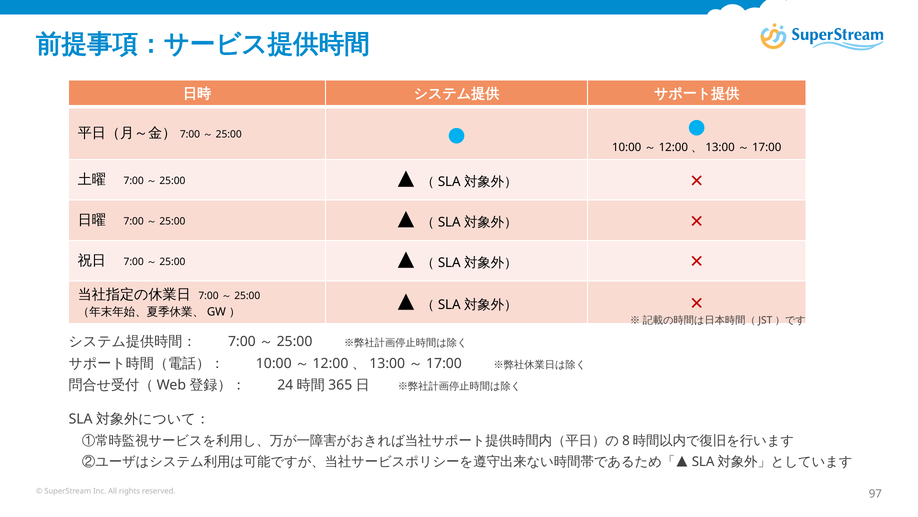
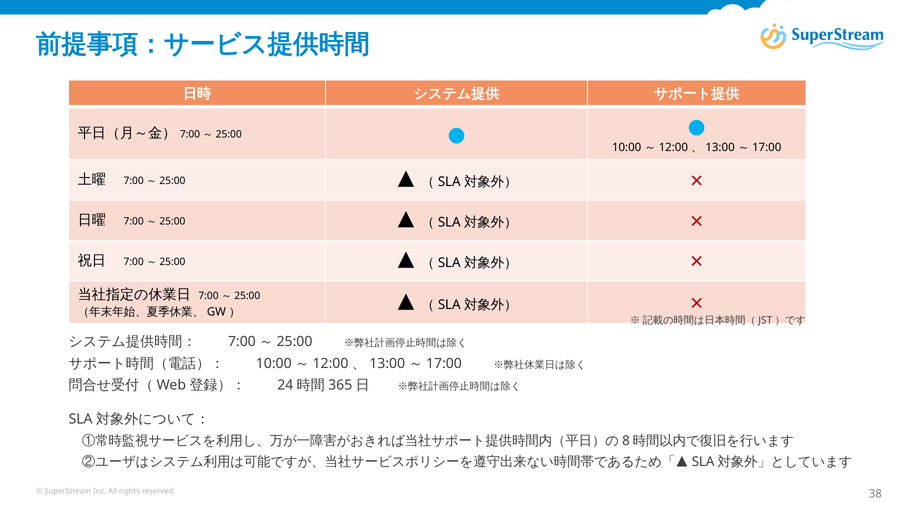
97: 97 -> 38
